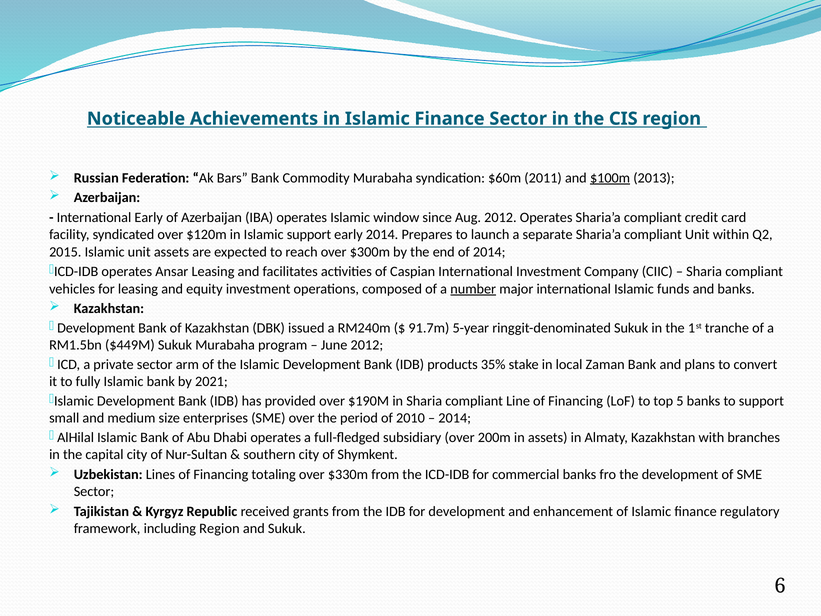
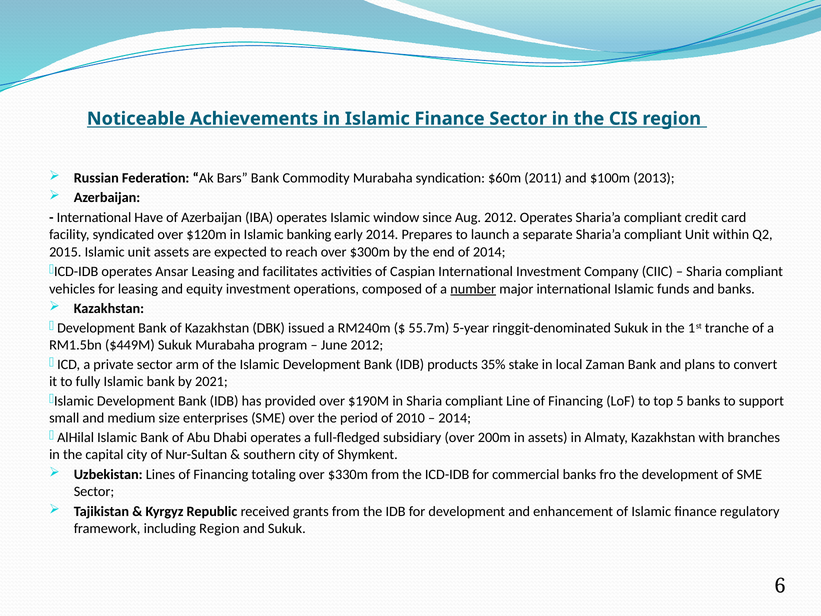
$100m underline: present -> none
International Early: Early -> Have
Islamic support: support -> banking
91.7m: 91.7m -> 55.7m
